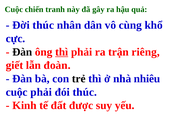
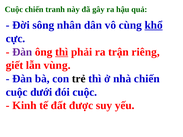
Đời thúc: thúc -> sông
khổ underline: none -> present
Đàn at (22, 52) colour: black -> purple
đoàn: đoàn -> vùng
nhà nhiêu: nhiêu -> chiến
cuộc phải: phải -> dưới
đói thúc: thúc -> cuộc
